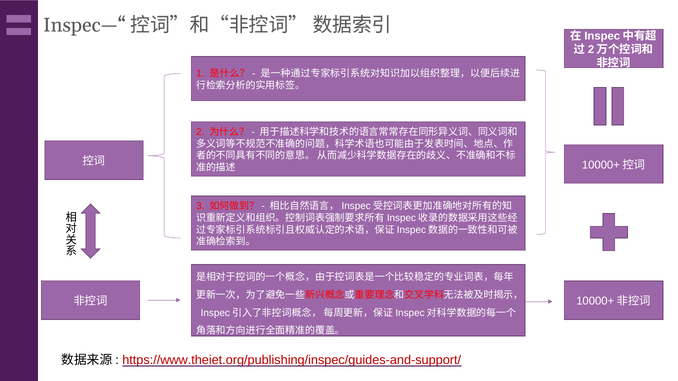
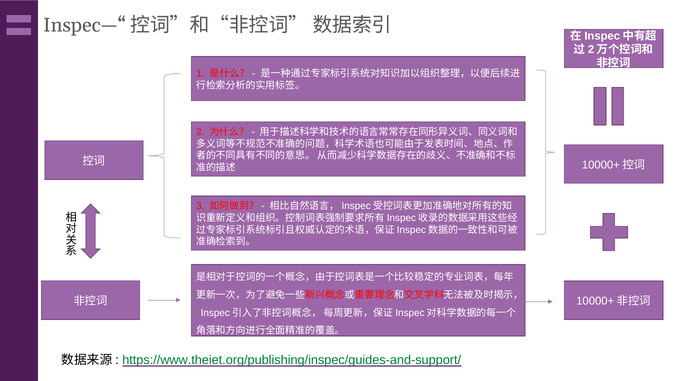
https://www.theiet.org/publishing/inspec/guides-and-support/ colour: red -> green
